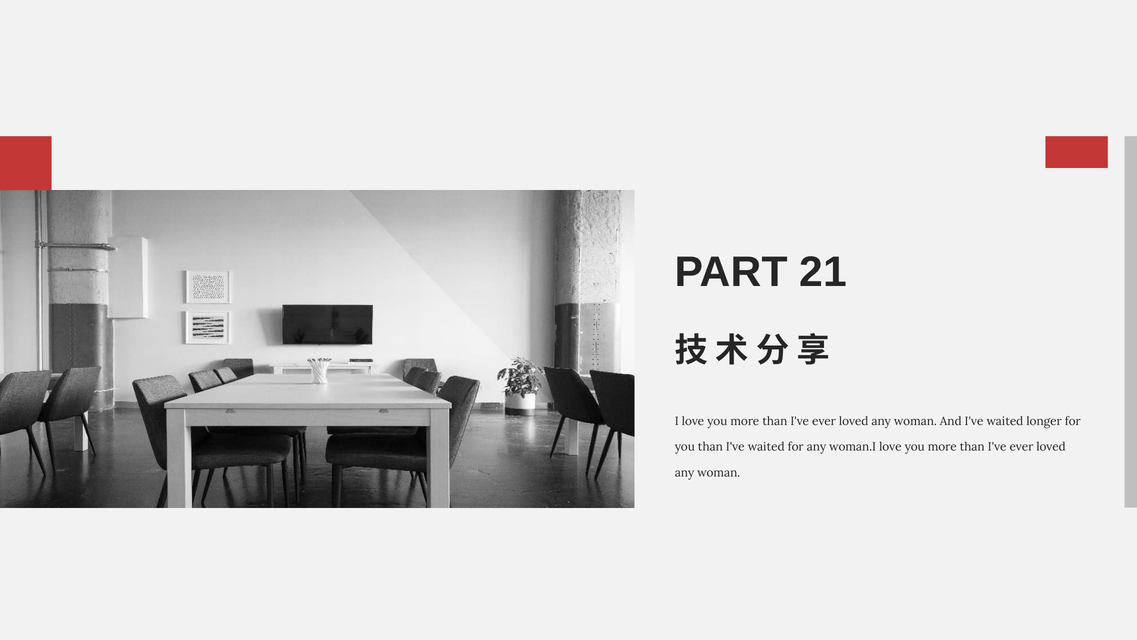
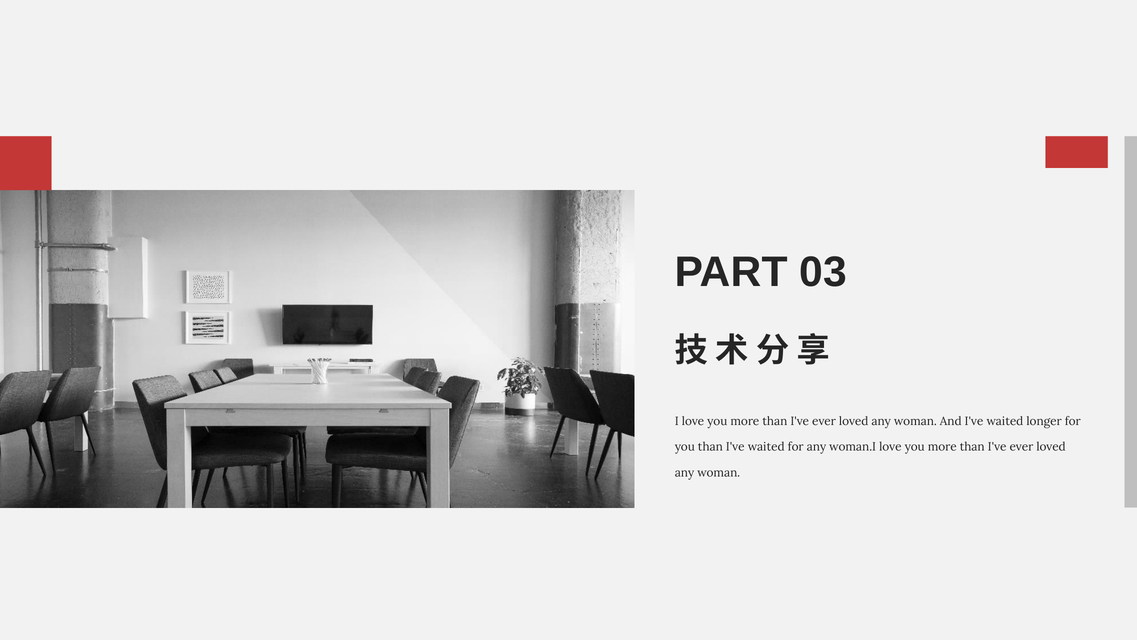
21: 21 -> 03
